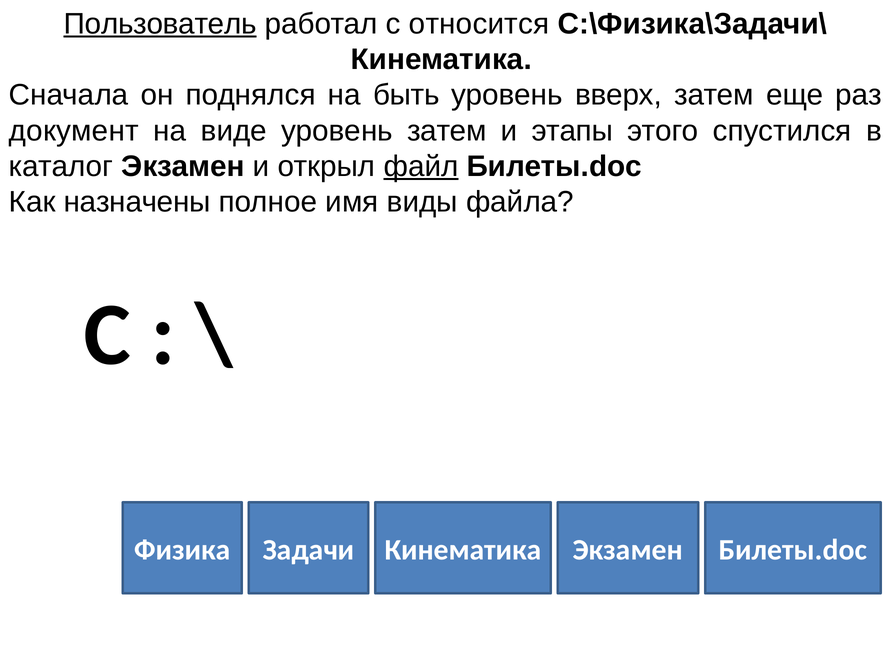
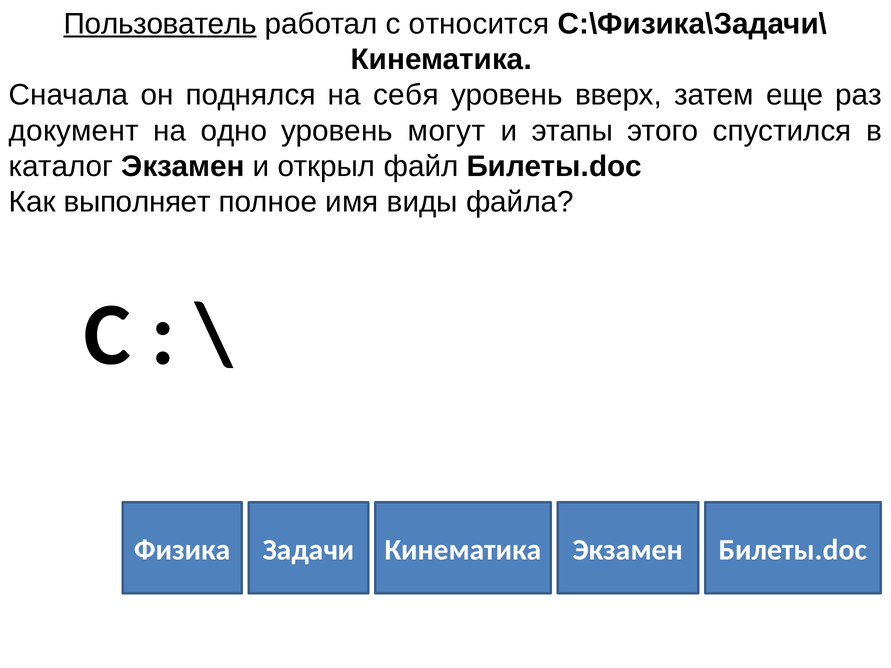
быть: быть -> себя
виде: виде -> одно
уровень затем: затем -> могут
файл underline: present -> none
назначены: назначены -> выполняет
